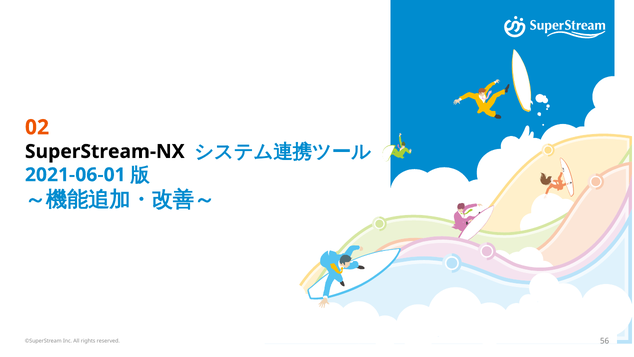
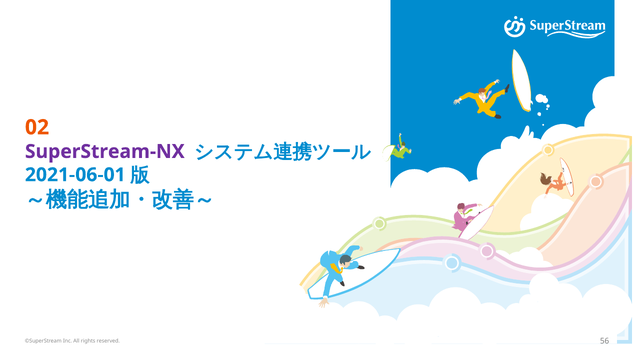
SuperStream-NX colour: black -> purple
